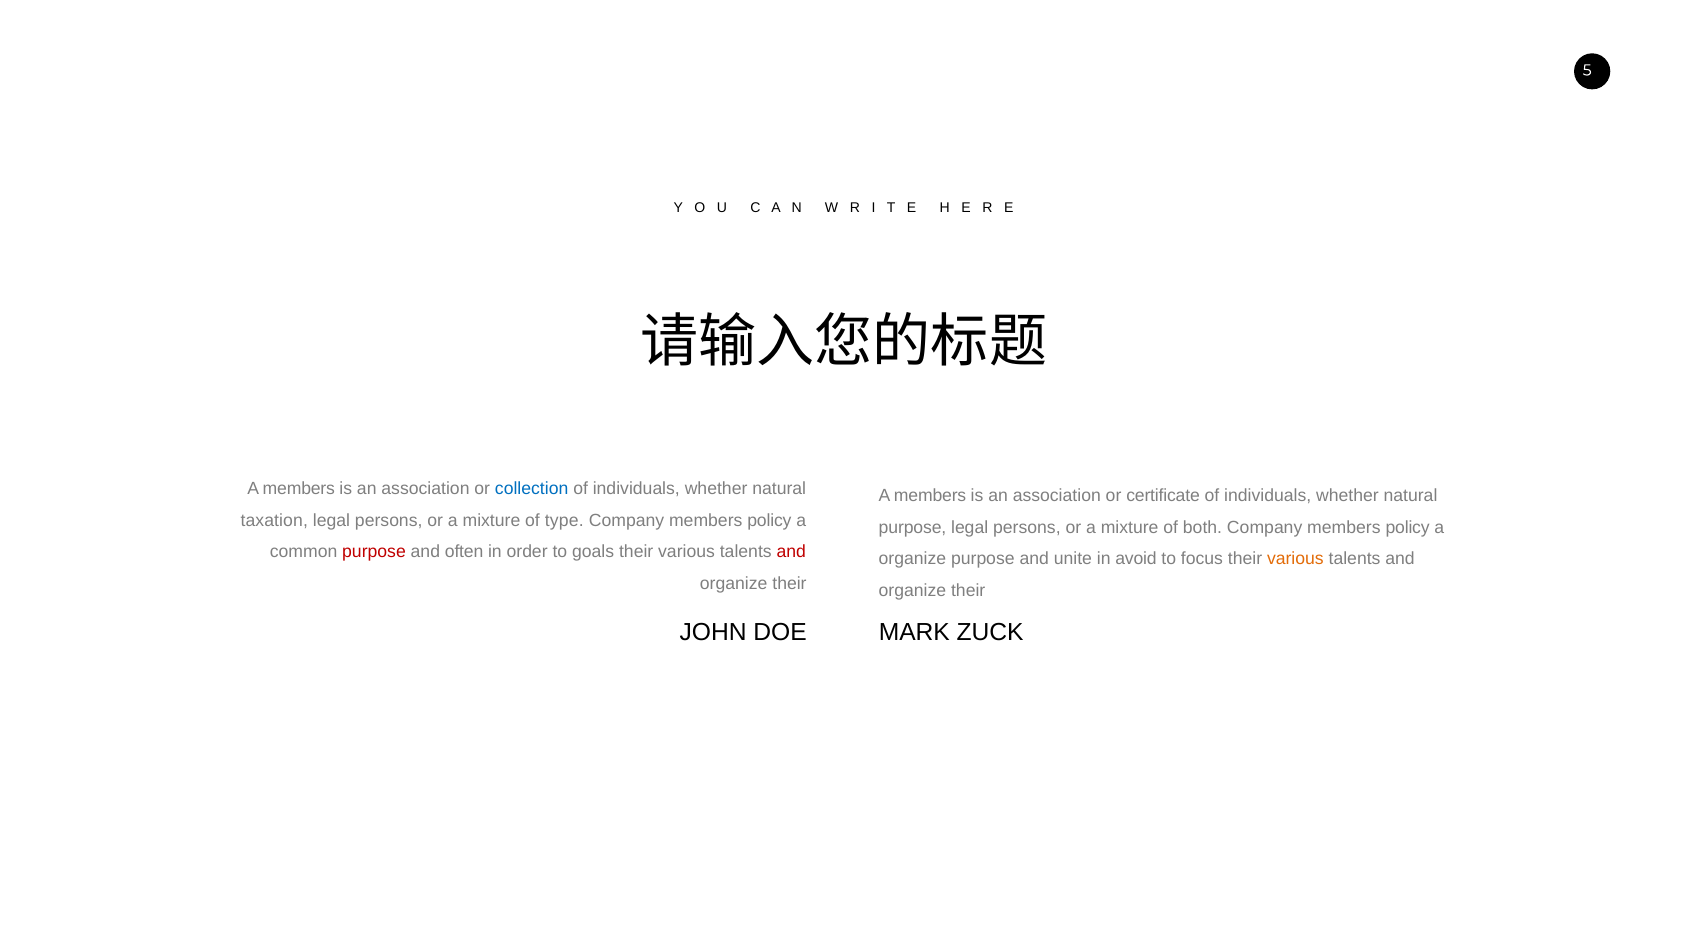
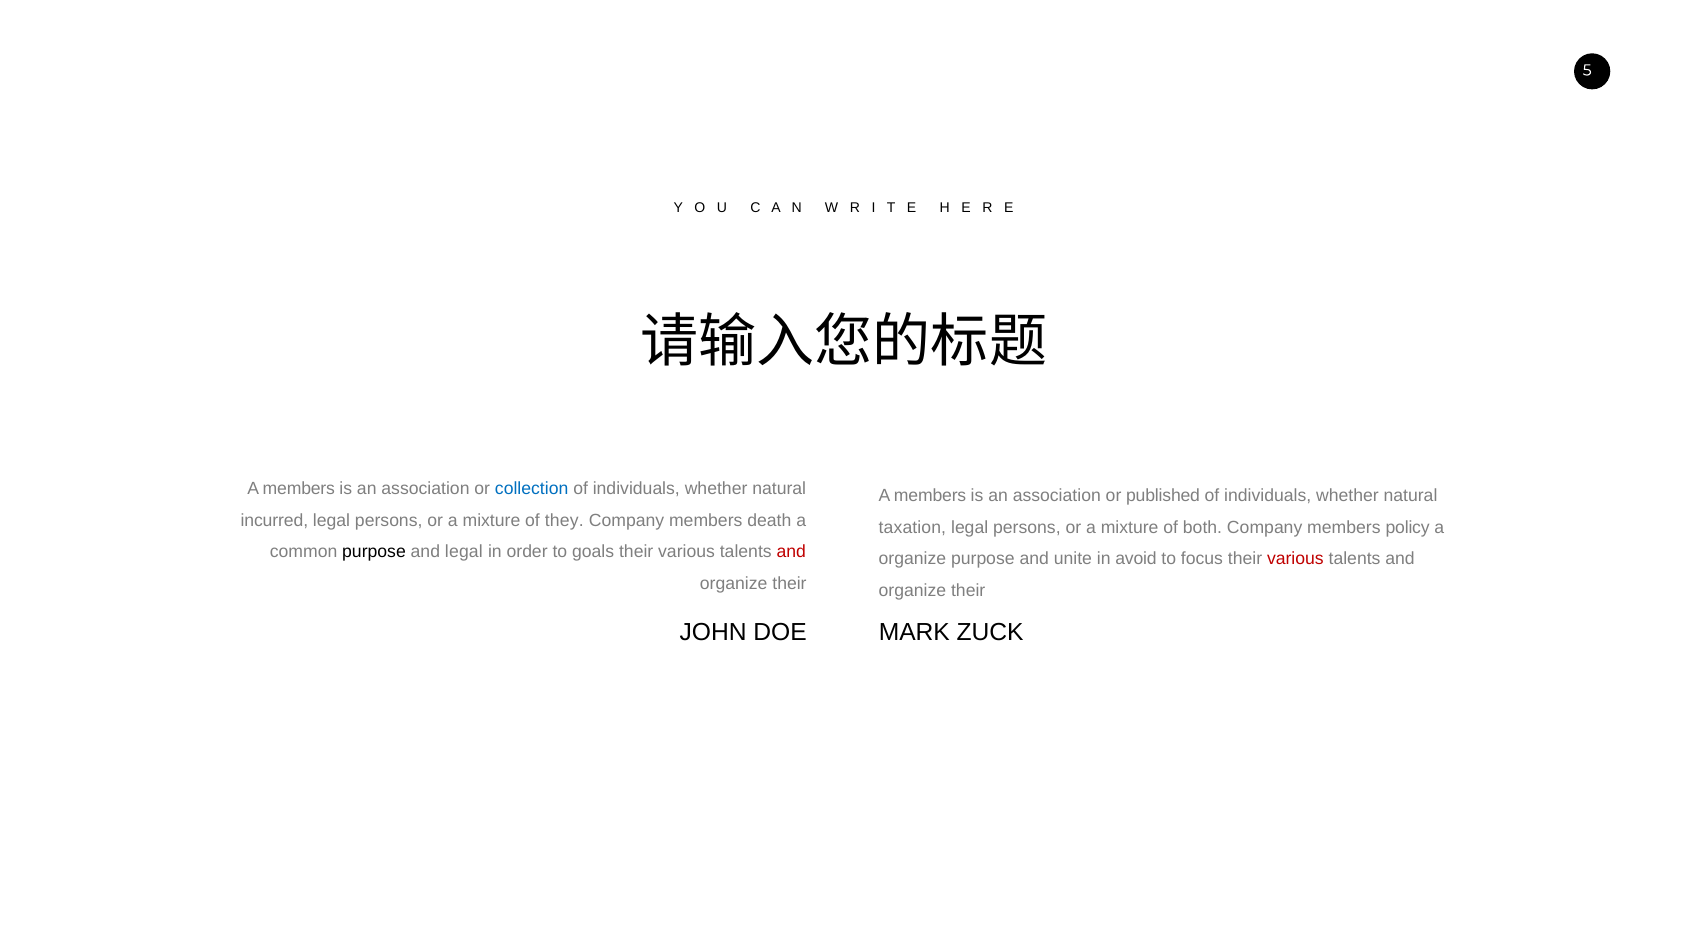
certificate: certificate -> published
taxation: taxation -> incurred
type: type -> they
policy at (769, 520): policy -> death
purpose at (913, 527): purpose -> taxation
purpose at (374, 552) colour: red -> black
and often: often -> legal
various at (1295, 559) colour: orange -> red
